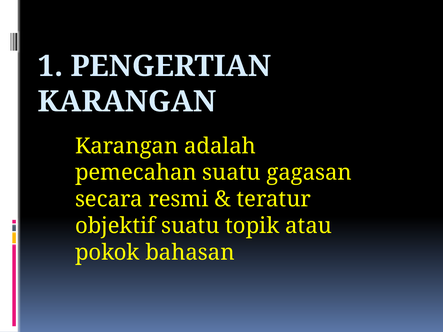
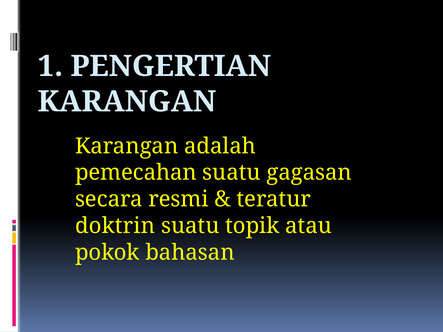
objektif: objektif -> doktrin
